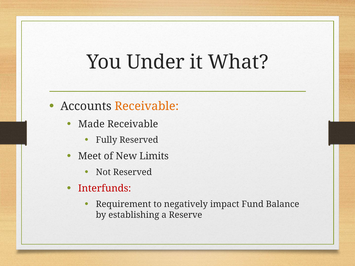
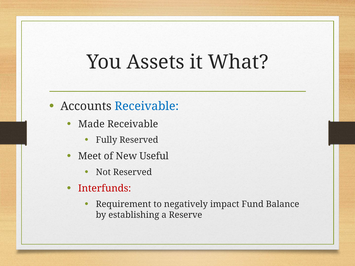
Under: Under -> Assets
Receivable at (147, 106) colour: orange -> blue
Limits: Limits -> Useful
